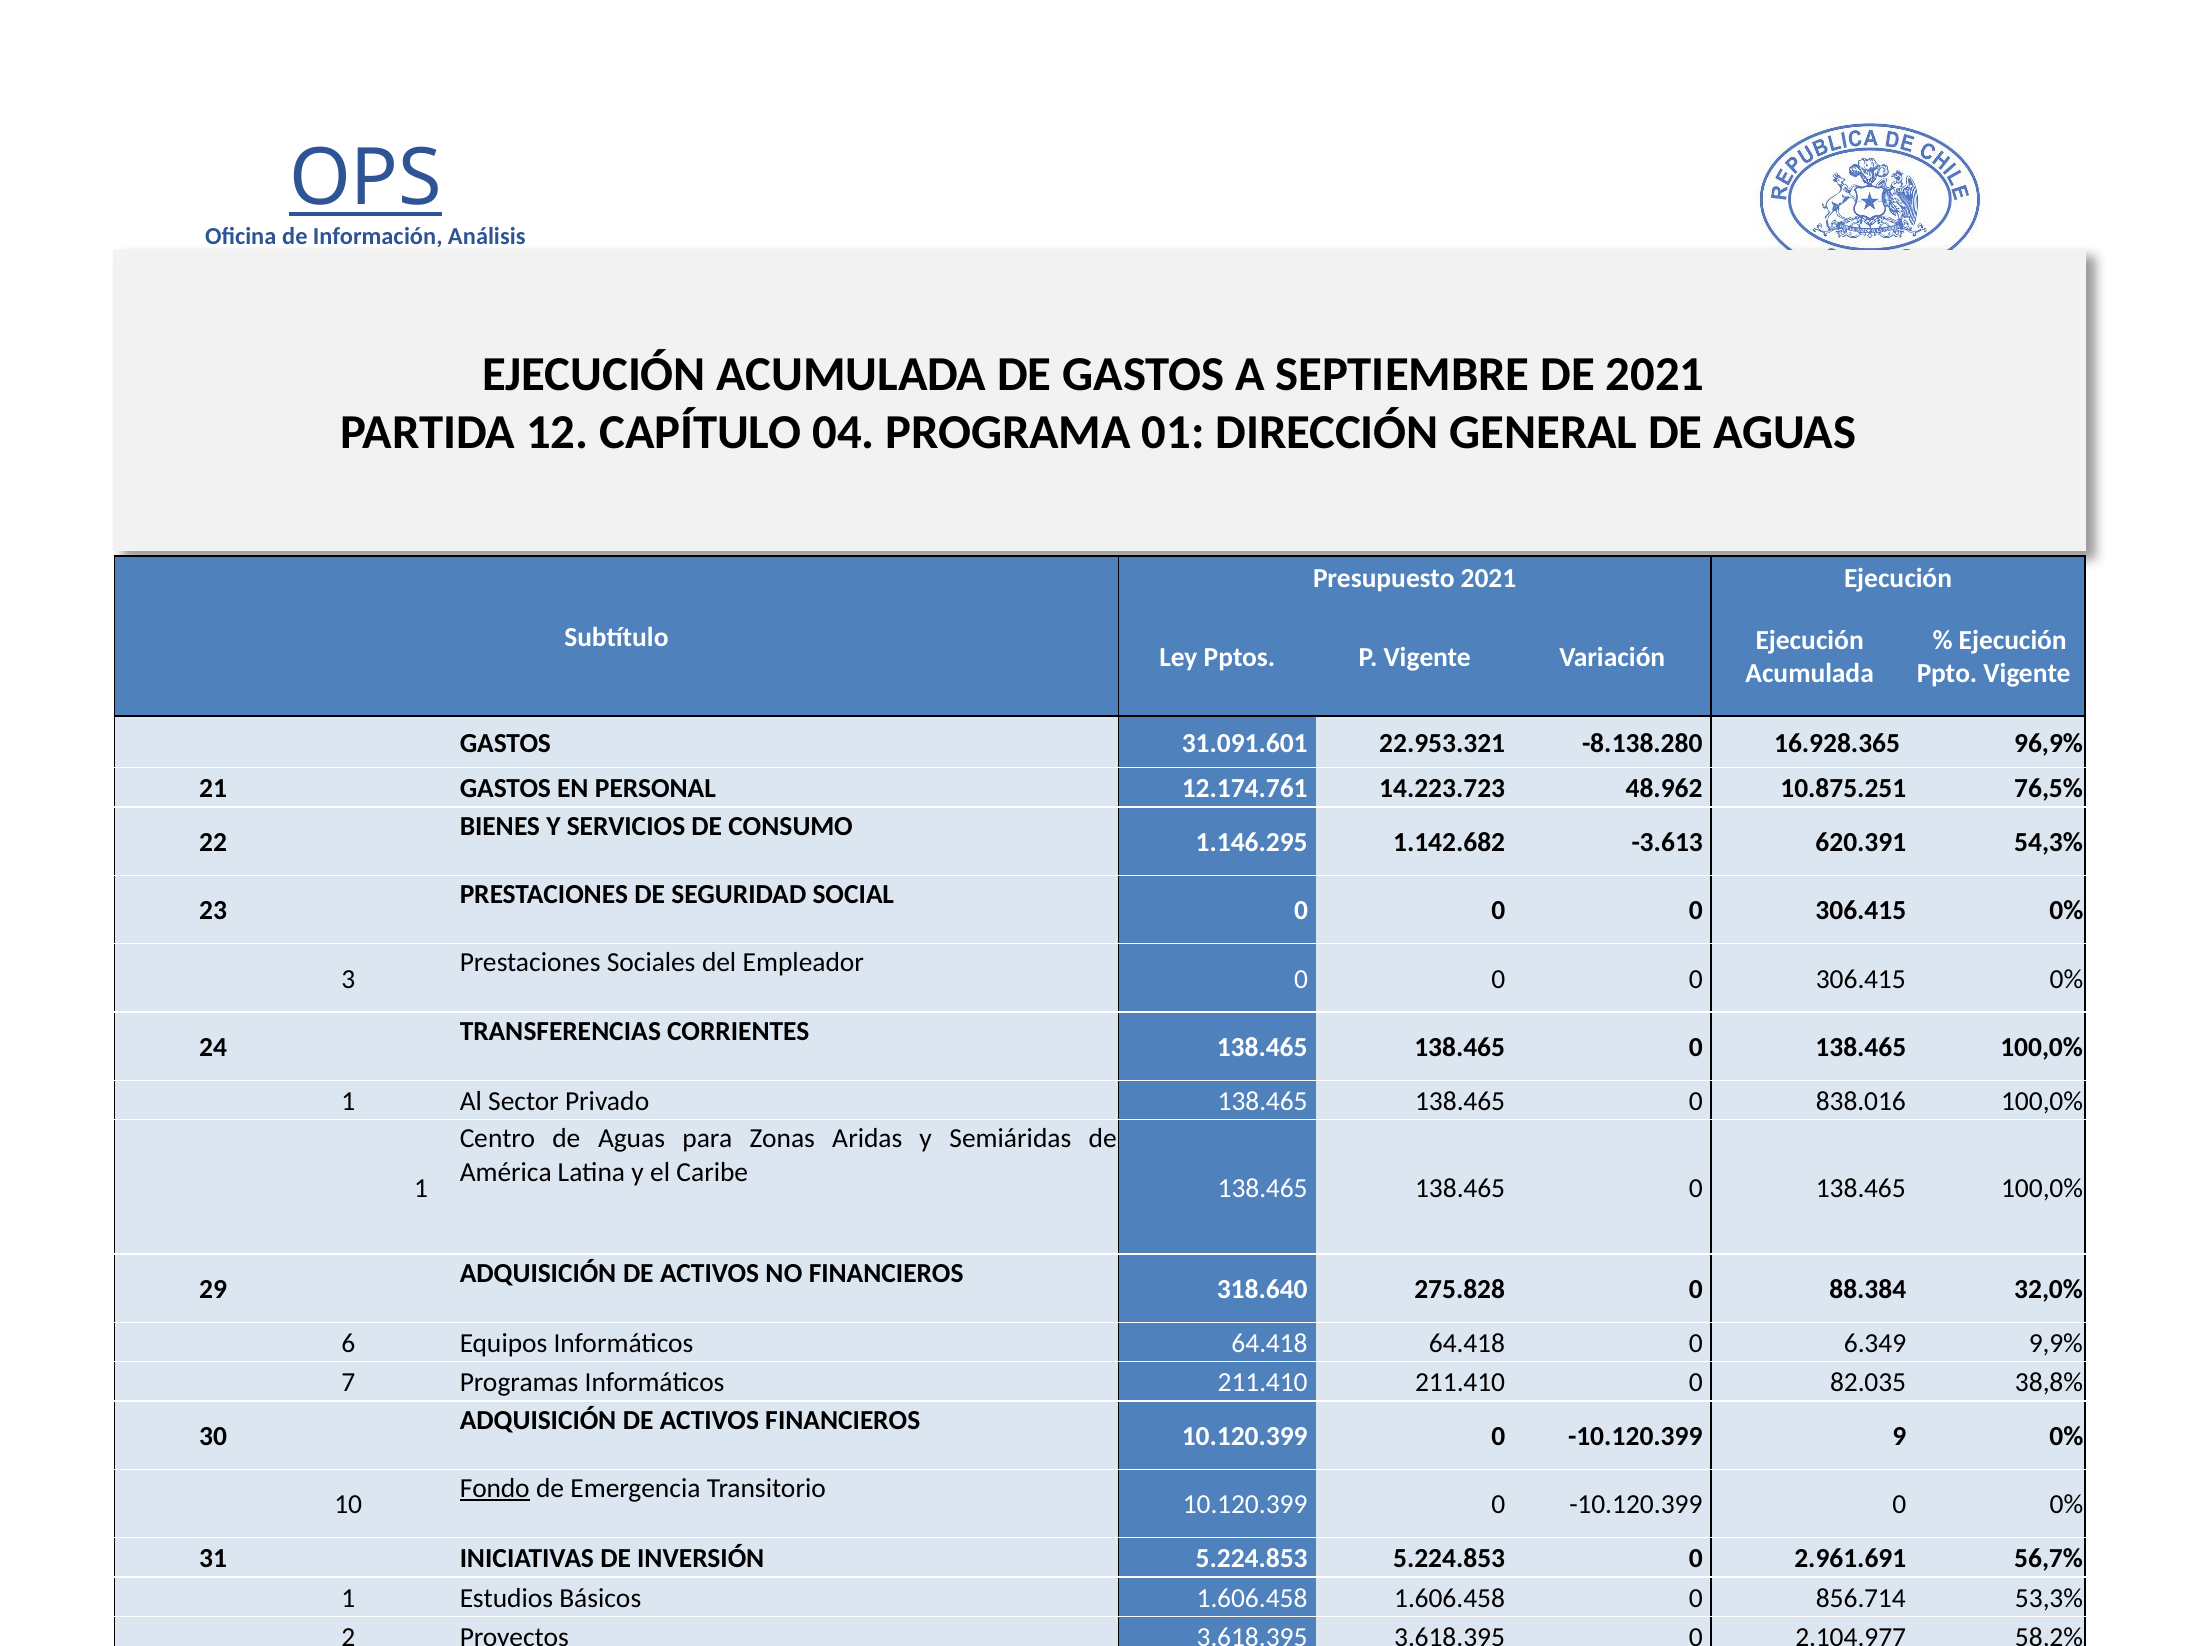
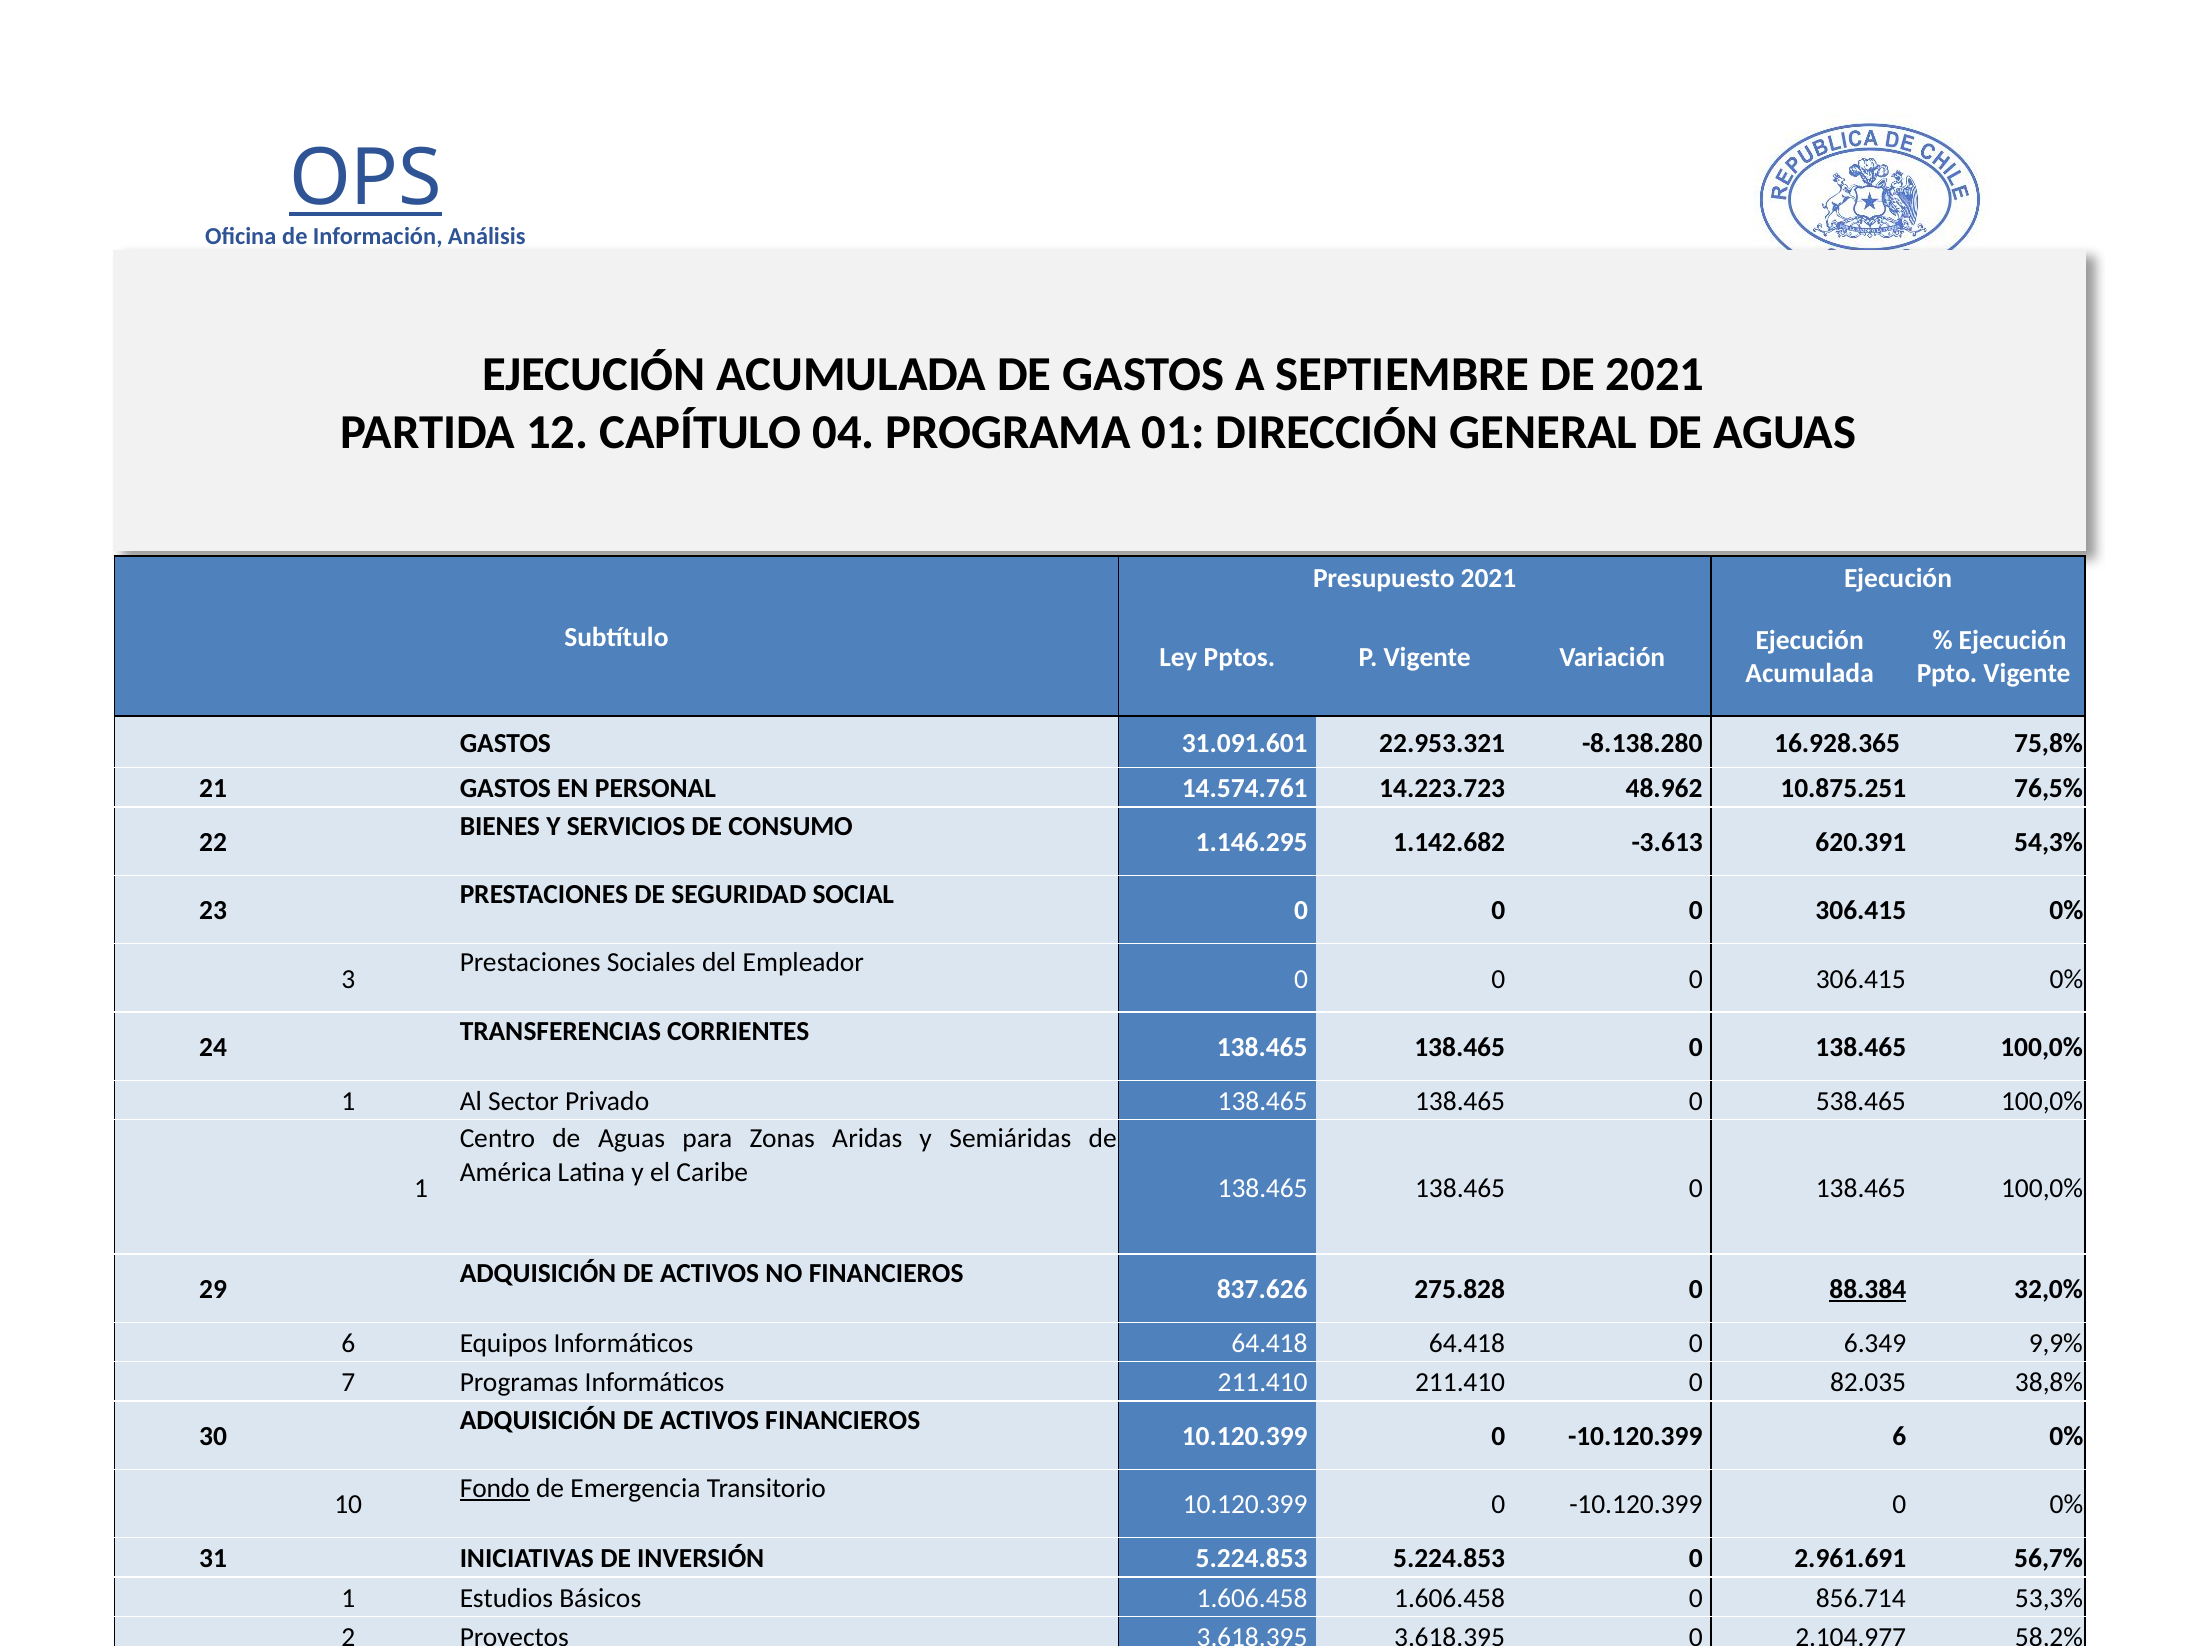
96,9%: 96,9% -> 75,8%
12.174.761: 12.174.761 -> 14.574.761
838.016: 838.016 -> 538.465
318.640: 318.640 -> 837.626
88.384 underline: none -> present
-10.120.399 9: 9 -> 6
